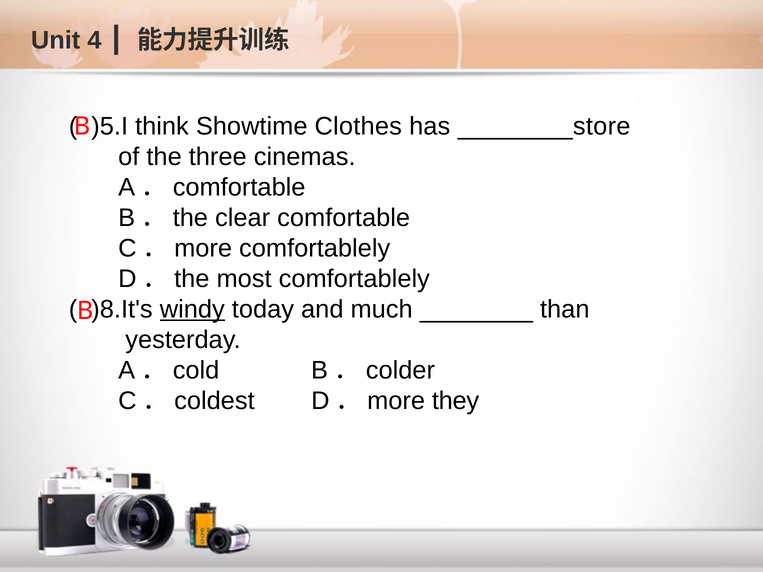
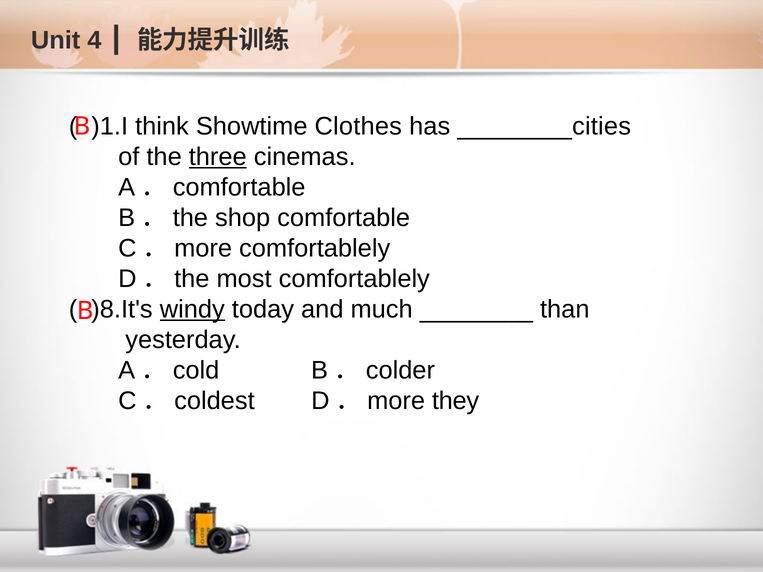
)5.I: )5.I -> )1.I
________store: ________store -> ________cities
three underline: none -> present
clear: clear -> shop
